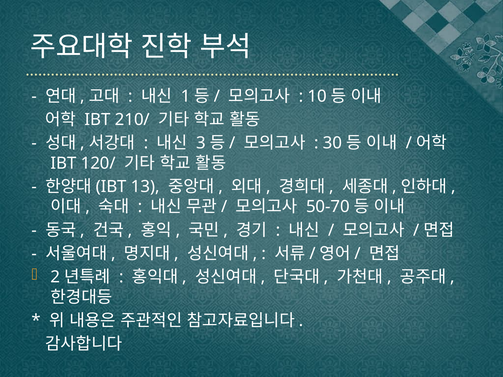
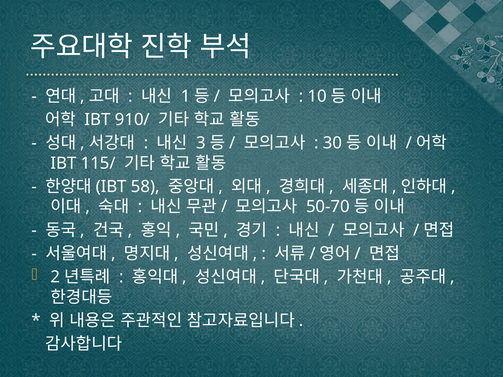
210/: 210/ -> 910/
120/: 120/ -> 115/
13: 13 -> 58
